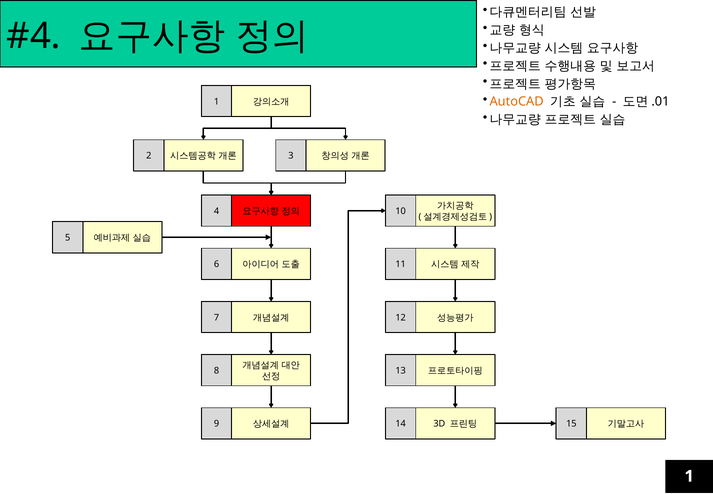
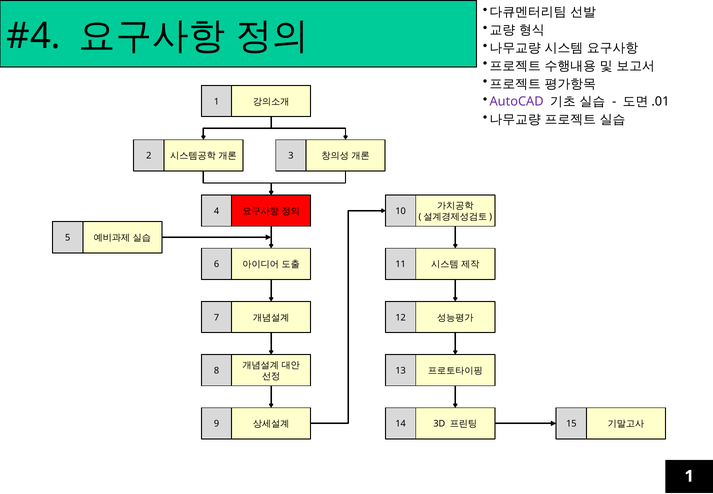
AutoCAD colour: orange -> purple
